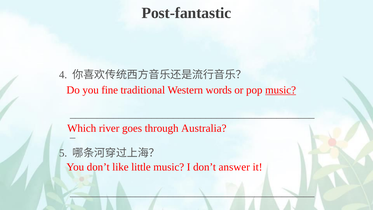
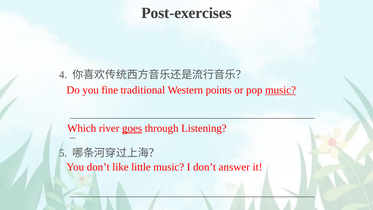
Post-fantastic: Post-fantastic -> Post-exercises
words: words -> points
goes underline: none -> present
Australia: Australia -> Listening
